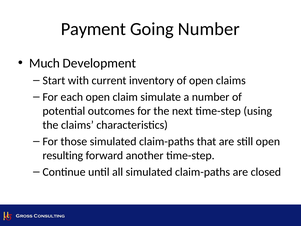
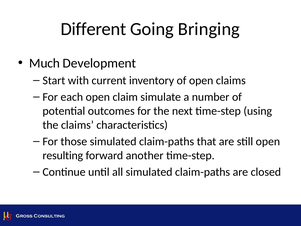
Payment: Payment -> Different
Going Number: Number -> Bringing
